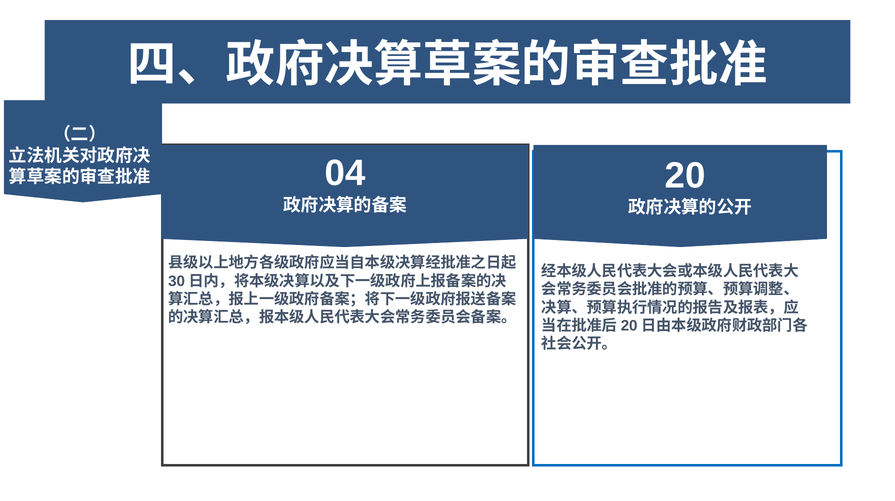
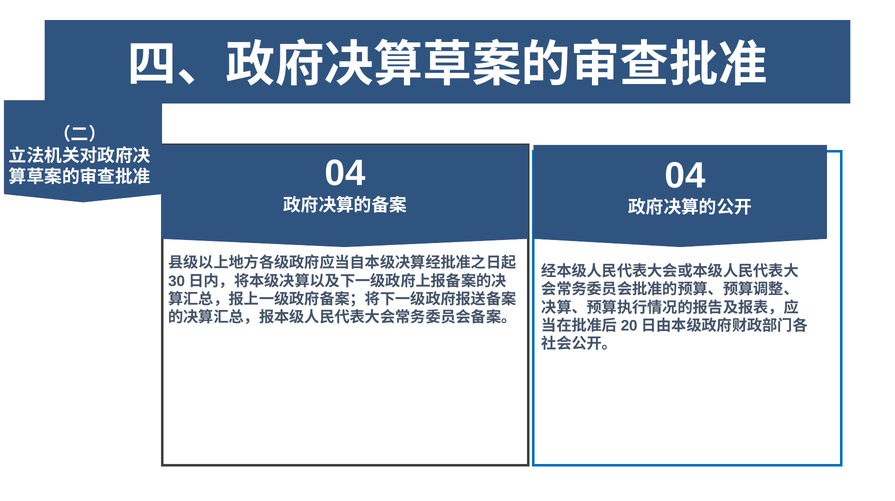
20 at (685, 176): 20 -> 04
